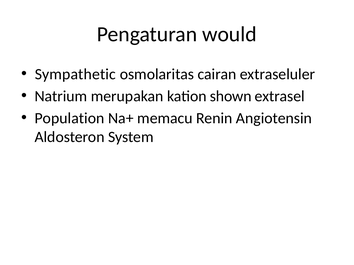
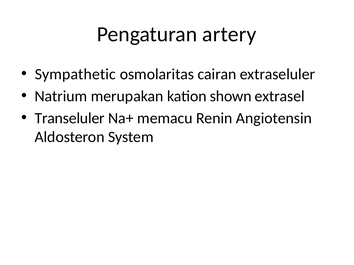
would: would -> artery
Population: Population -> Transeluler
